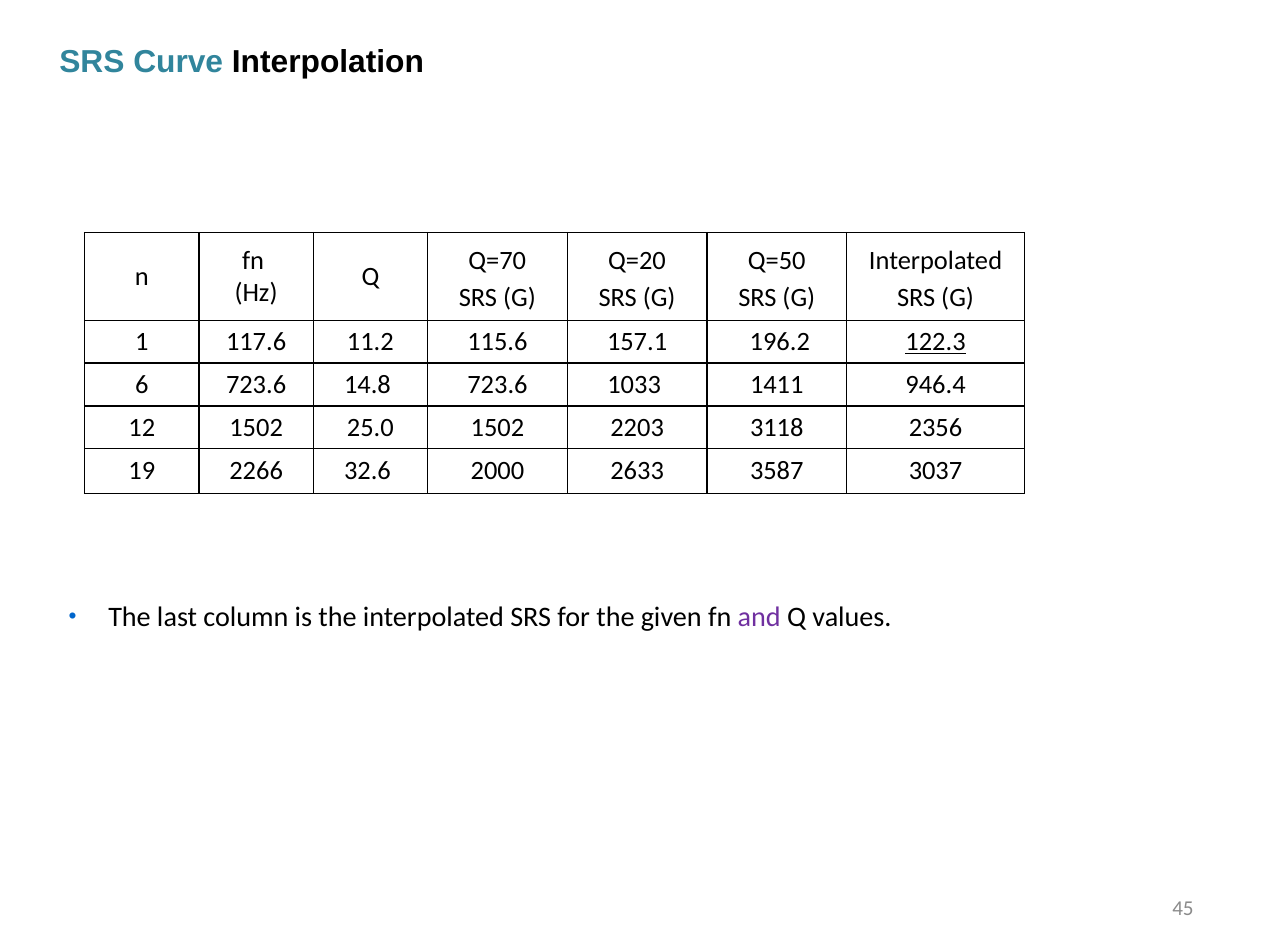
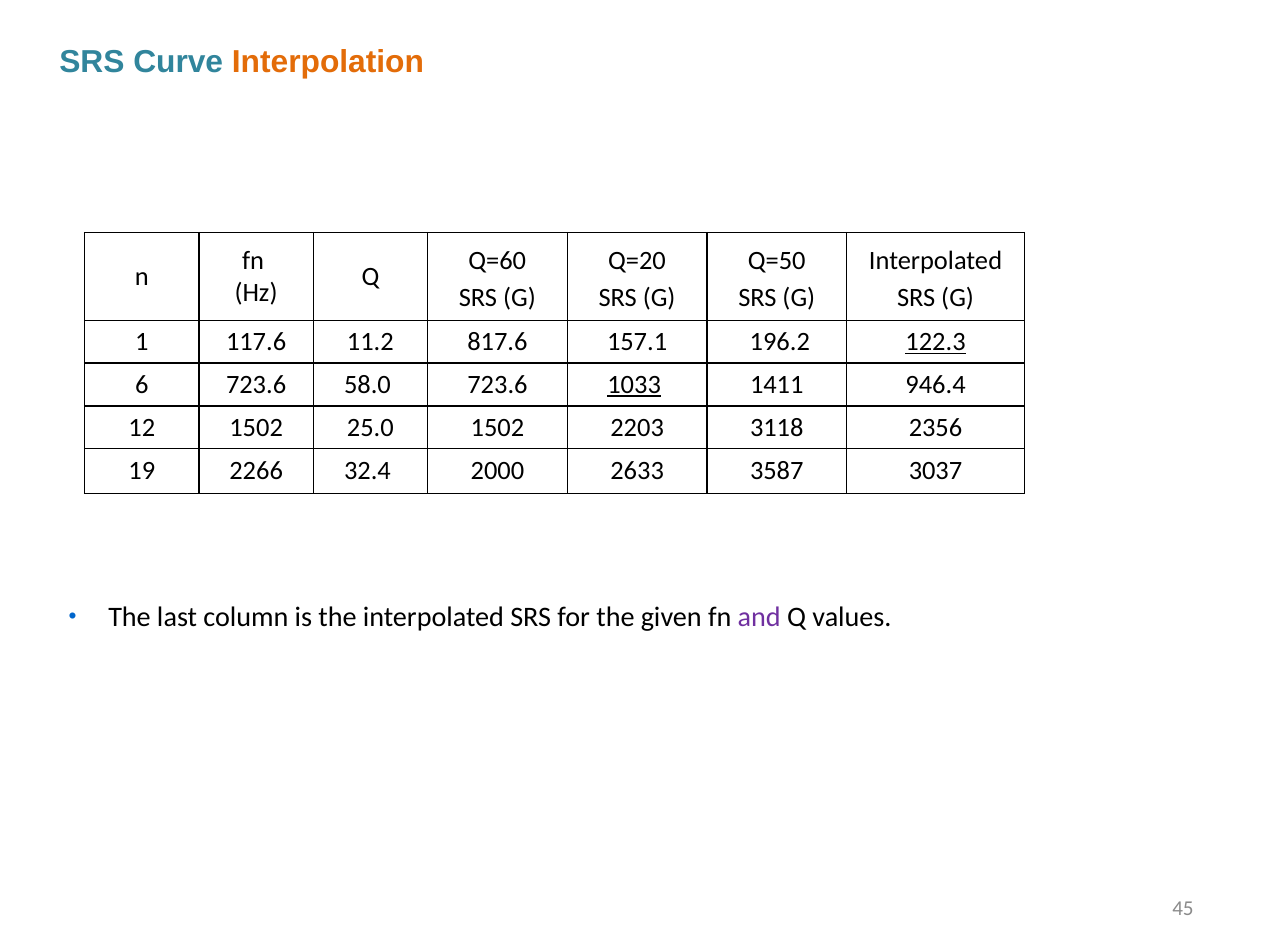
Interpolation colour: black -> orange
Q=70: Q=70 -> Q=60
115.6: 115.6 -> 817.6
14.8: 14.8 -> 58.0
1033 underline: none -> present
32.6: 32.6 -> 32.4
